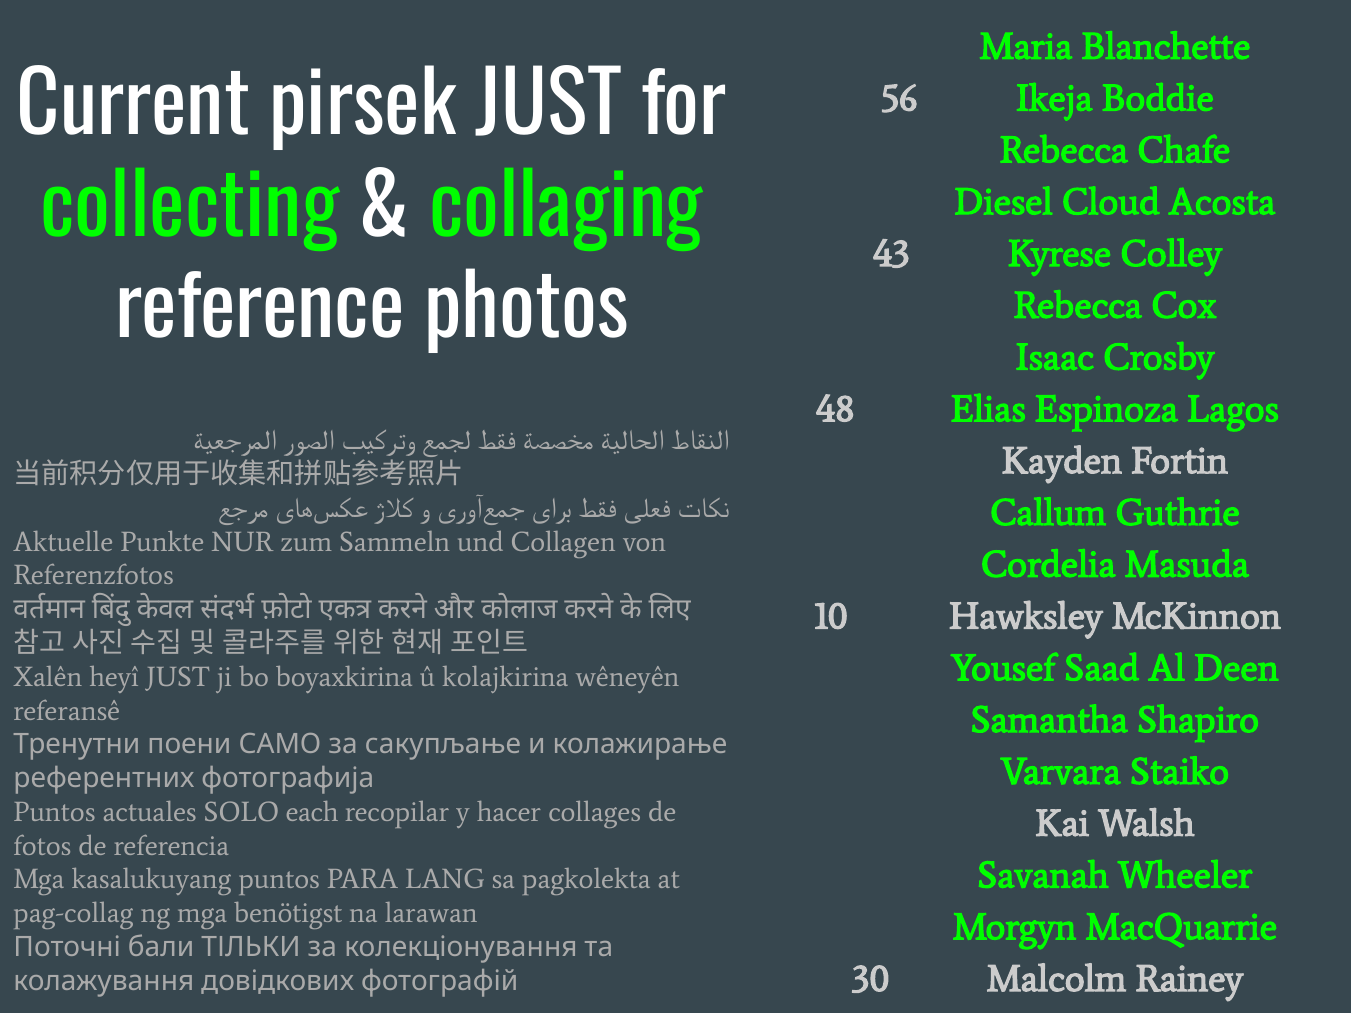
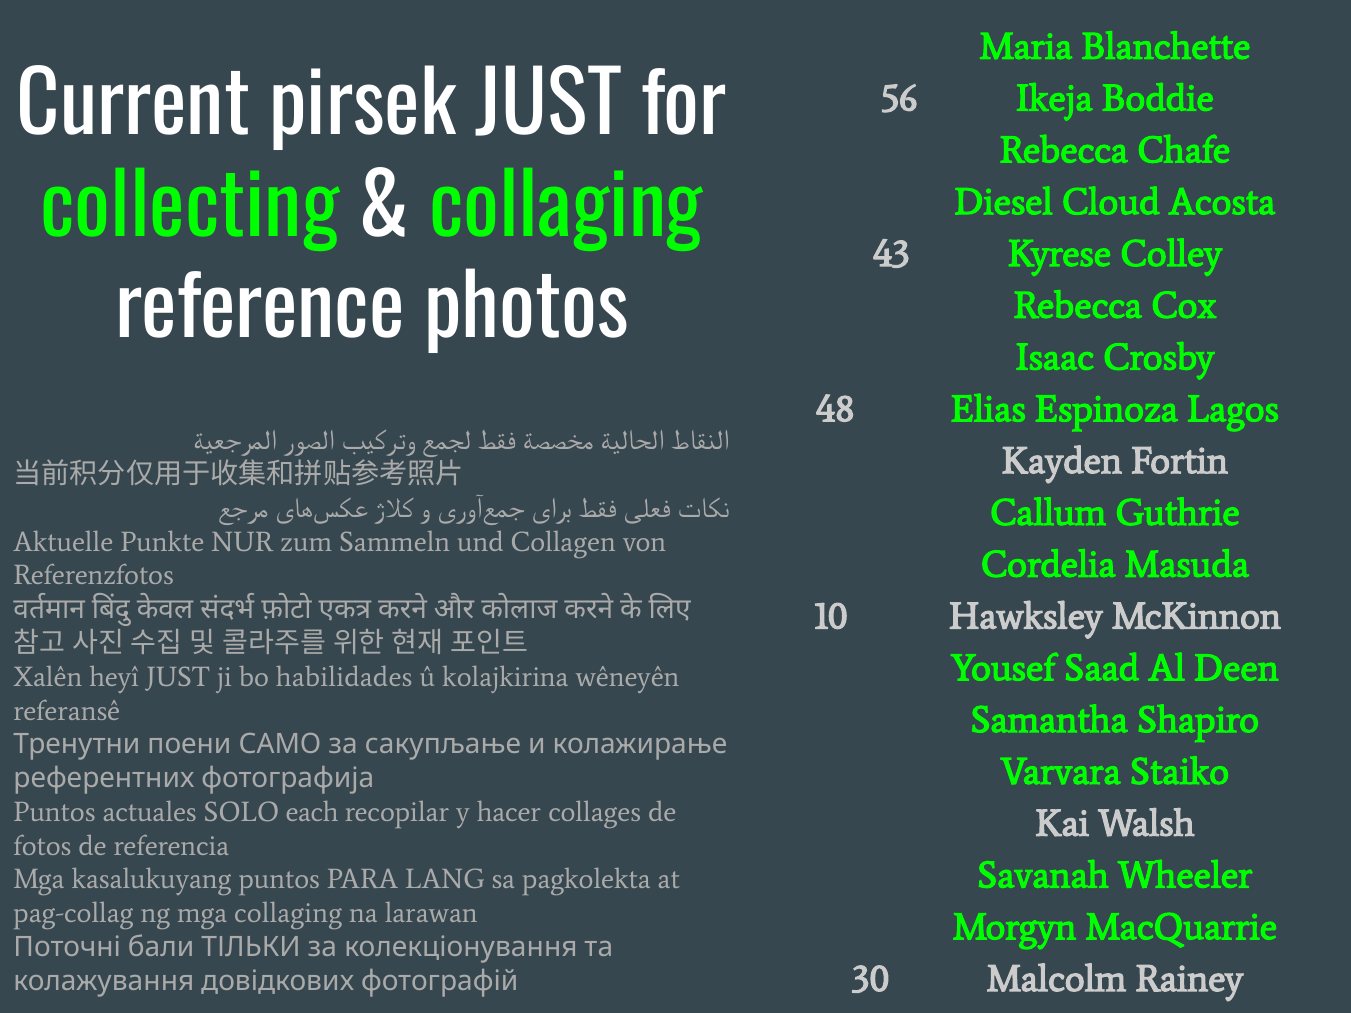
boyaxkirina: boyaxkirina -> habilidades
mga benötigst: benötigst -> collaging
